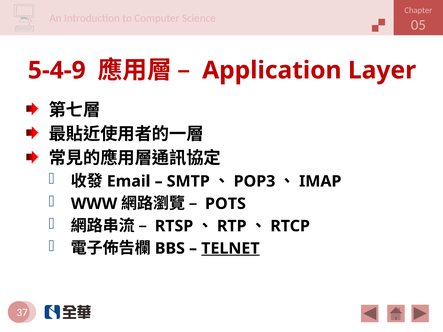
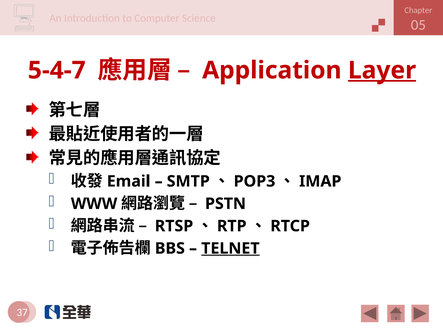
5-4-9: 5-4-9 -> 5-4-7
Layer underline: none -> present
POTS: POTS -> PSTN
